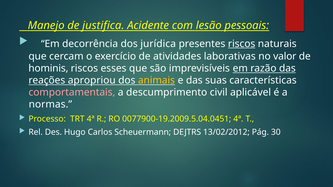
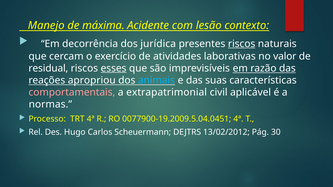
justifica: justifica -> máxima
pessoais: pessoais -> contexto
hominis: hominis -> residual
esses underline: none -> present
animais colour: yellow -> light blue
descumprimento: descumprimento -> extrapatrimonial
